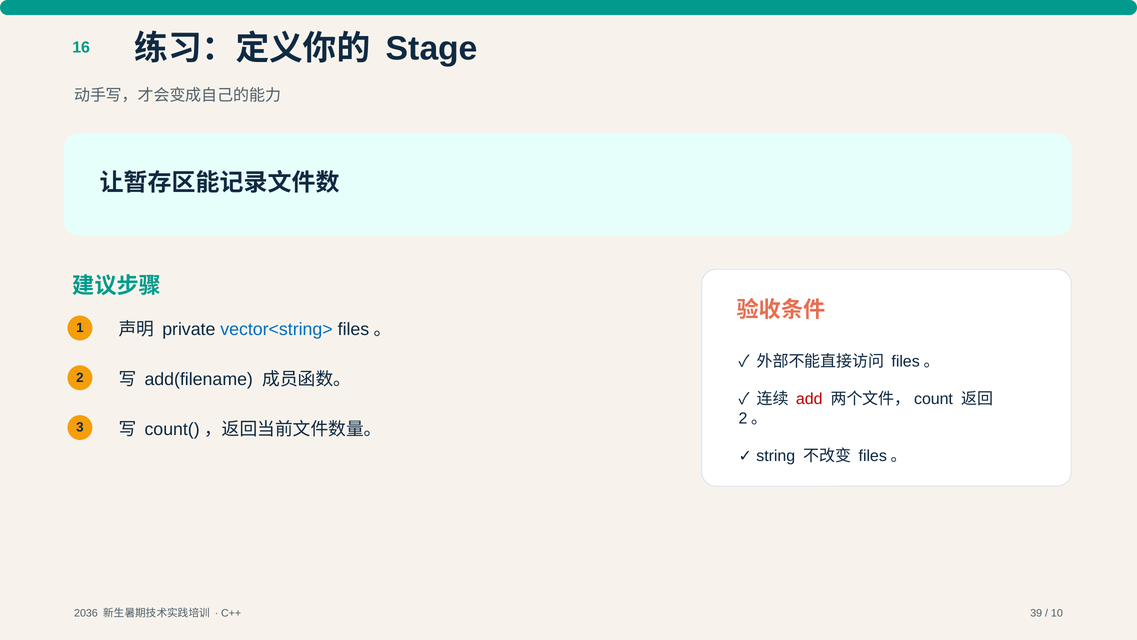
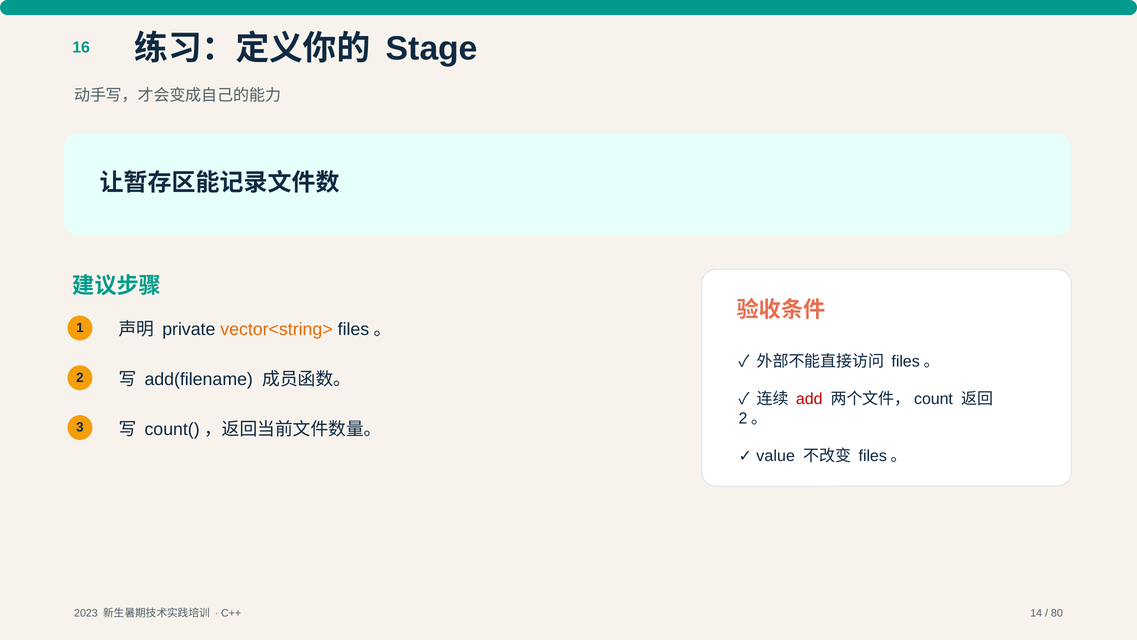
vector<string> colour: blue -> orange
string: string -> value
2036: 2036 -> 2023
39: 39 -> 14
10: 10 -> 80
